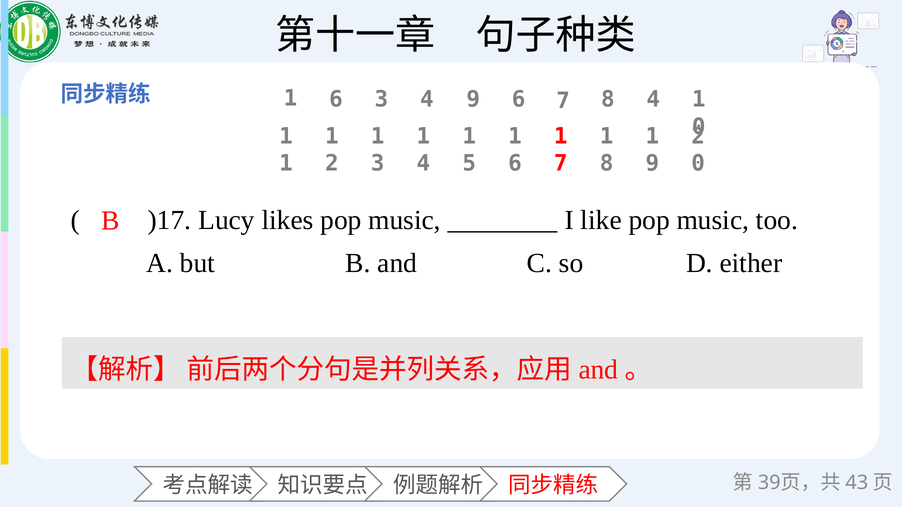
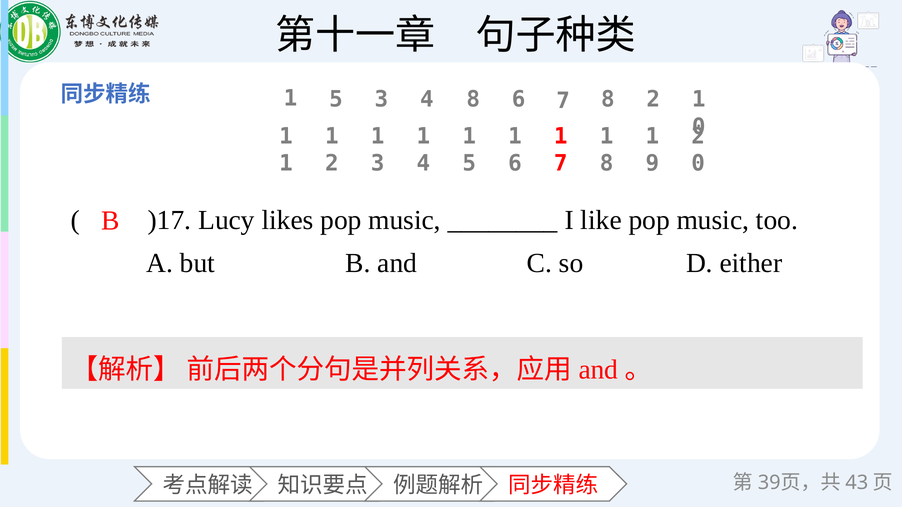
6 at (336, 100): 6 -> 5
4 9: 9 -> 8
8 4: 4 -> 2
